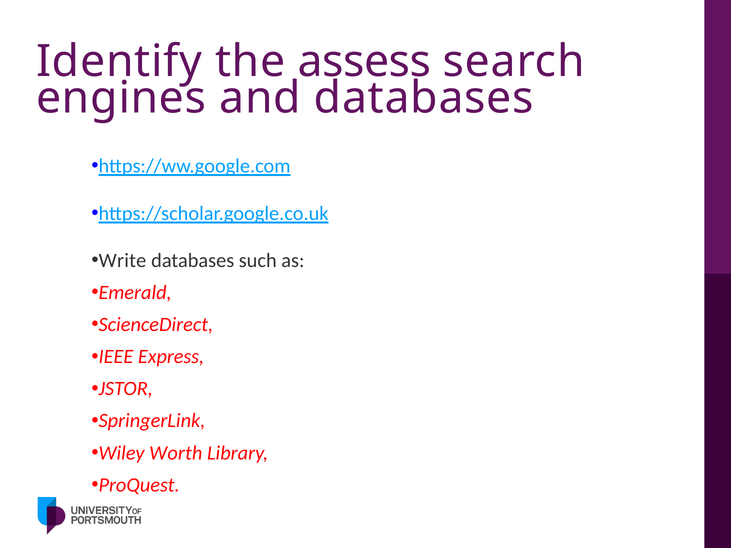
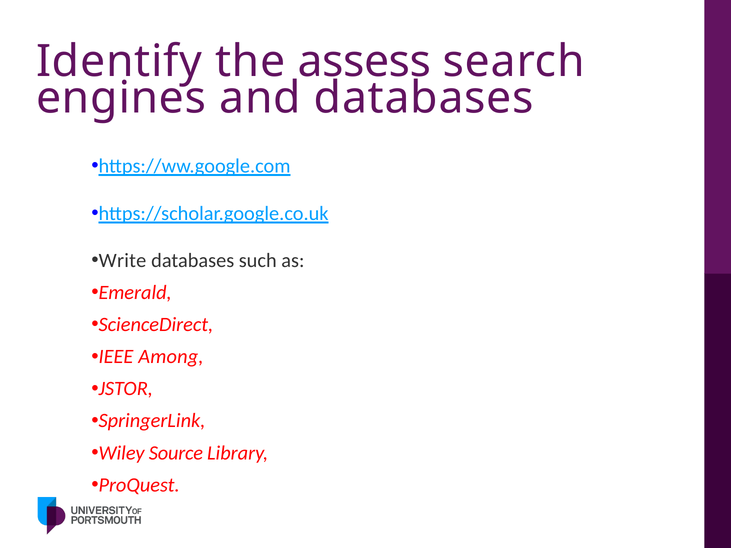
Express: Express -> Among
Worth: Worth -> Source
